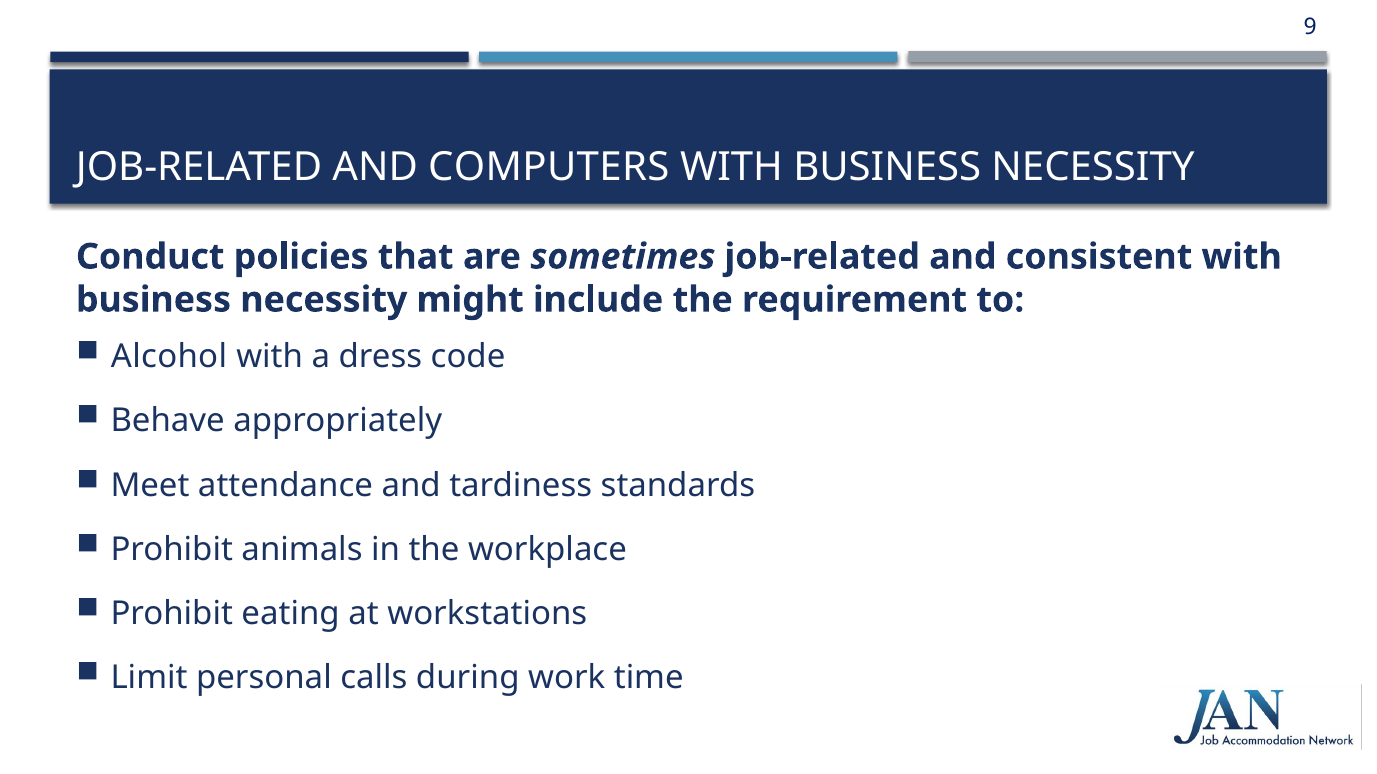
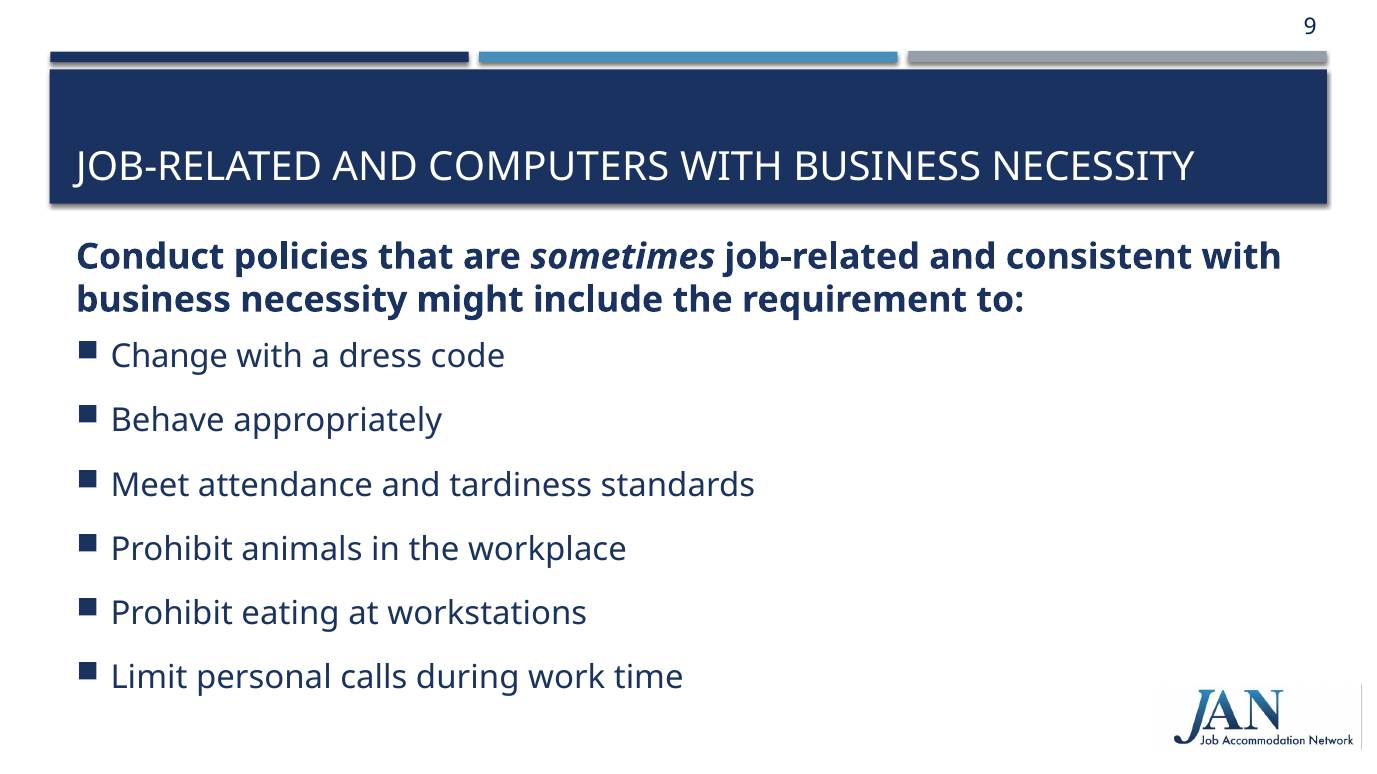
Alcohol: Alcohol -> Change
